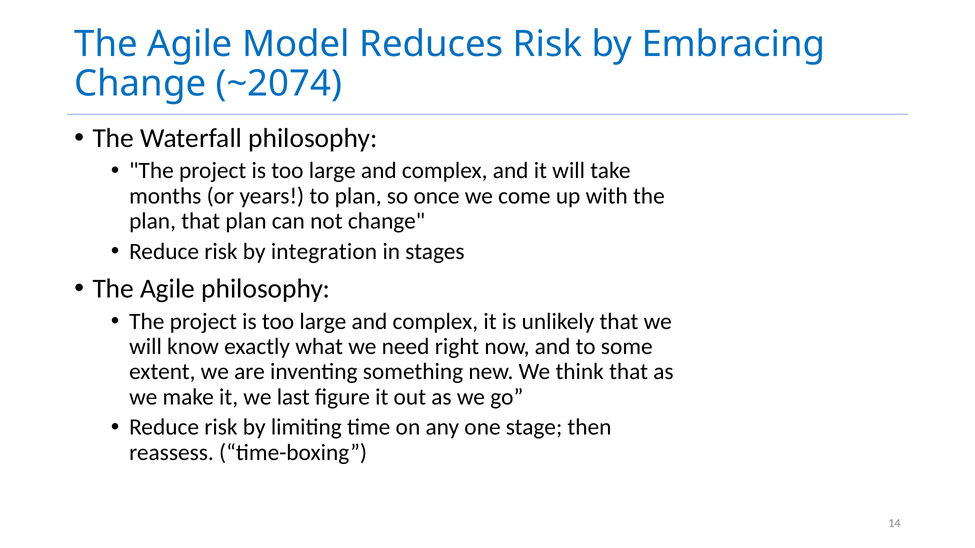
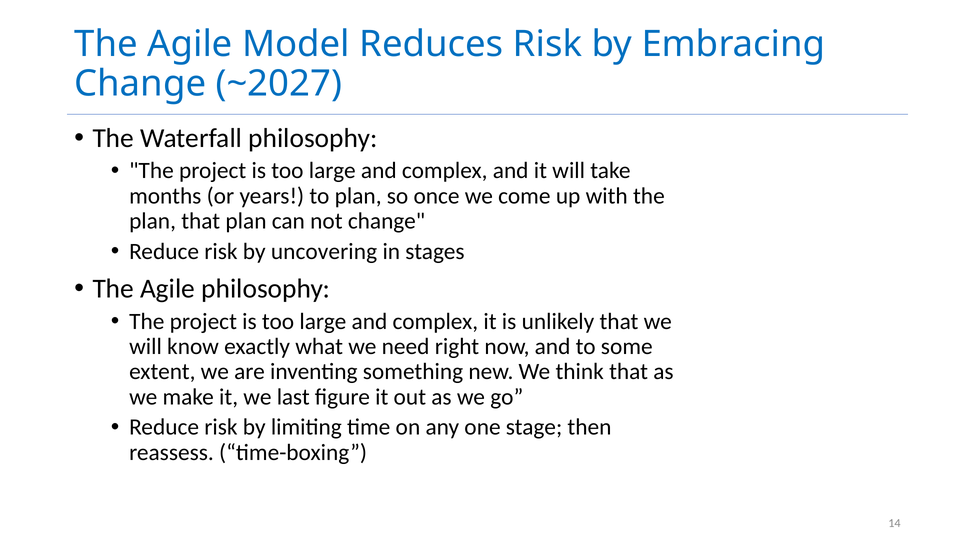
~2074: ~2074 -> ~2027
integration: integration -> uncovering
